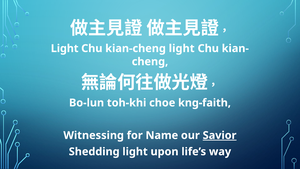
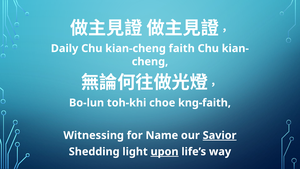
Light at (65, 48): Light -> Daily
kian-cheng light: light -> faith
upon underline: none -> present
